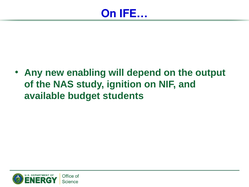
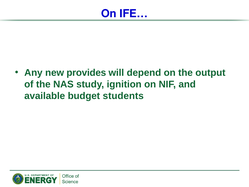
enabling: enabling -> provides
